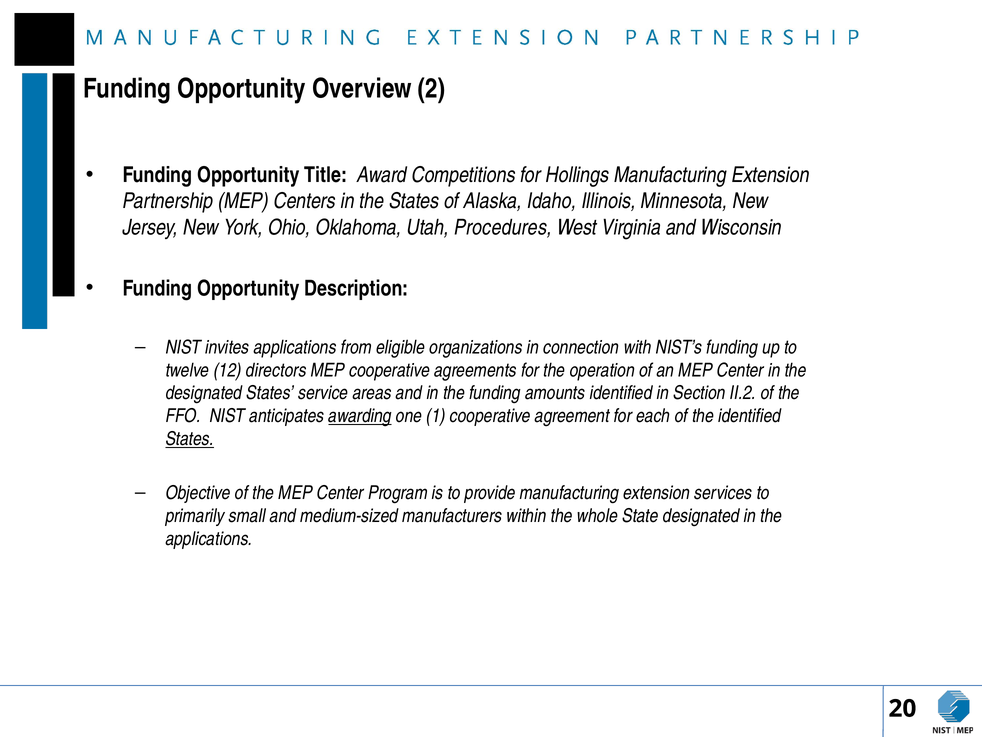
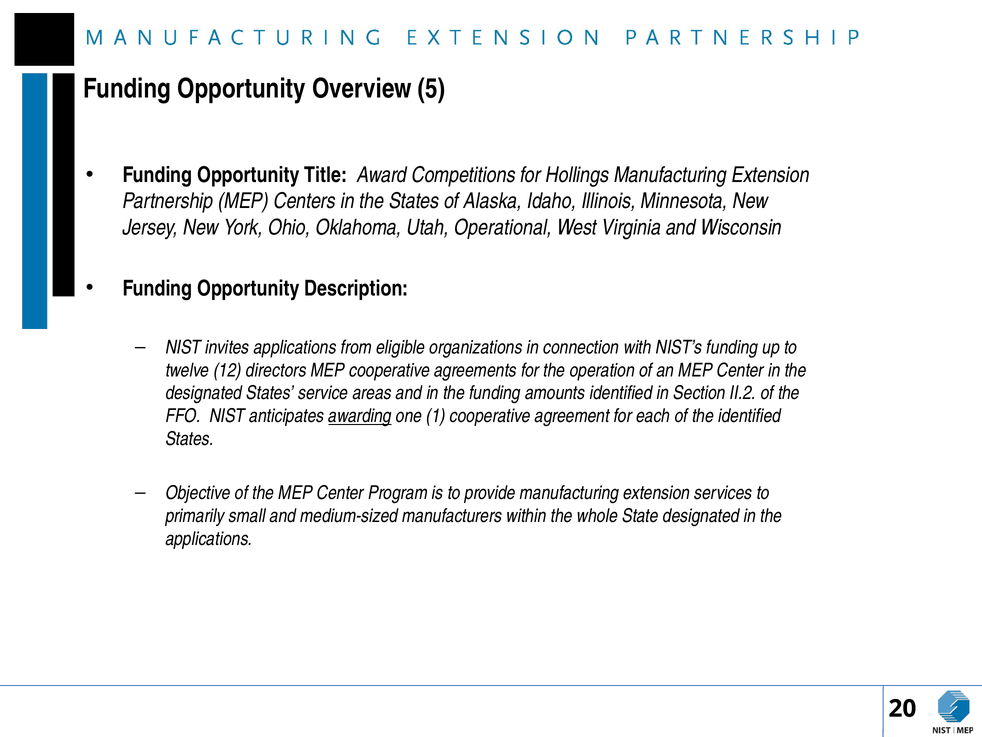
2: 2 -> 5
Procedures: Procedures -> Operational
States at (190, 439) underline: present -> none
